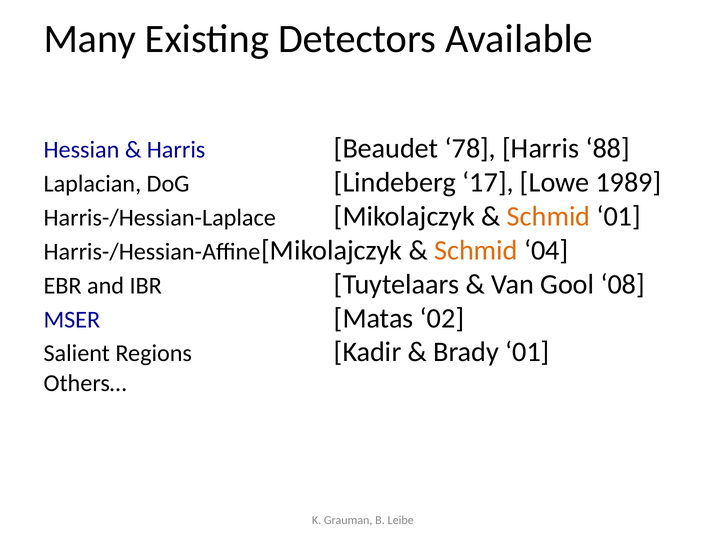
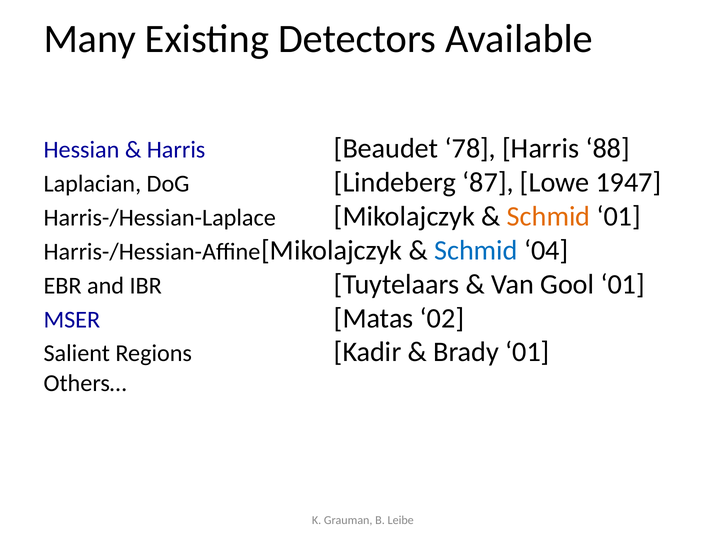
17: 17 -> 87
1989: 1989 -> 1947
Schmid at (476, 250) colour: orange -> blue
Gool 08: 08 -> 01
